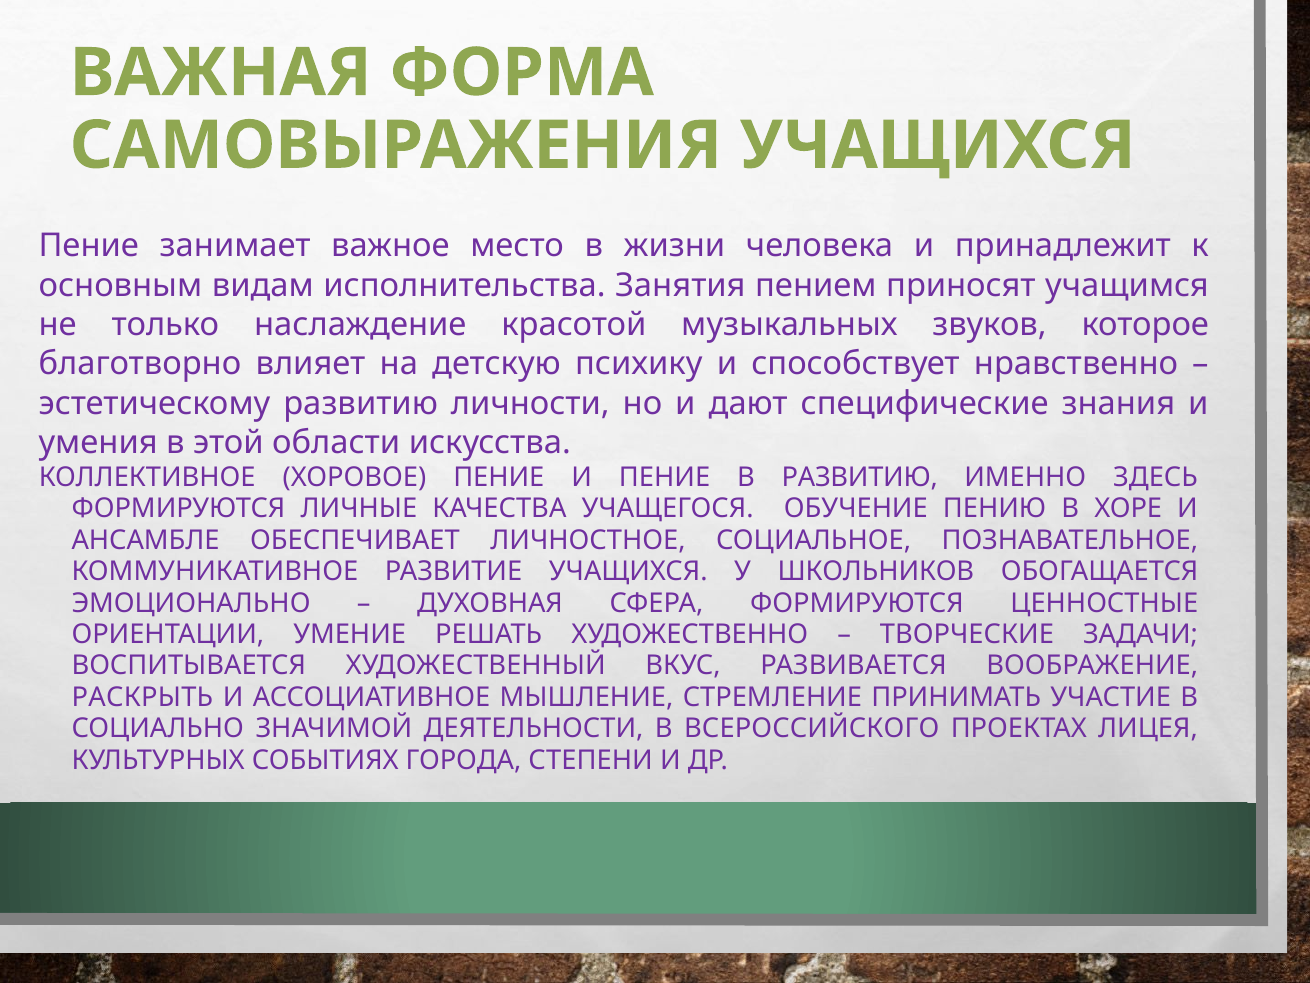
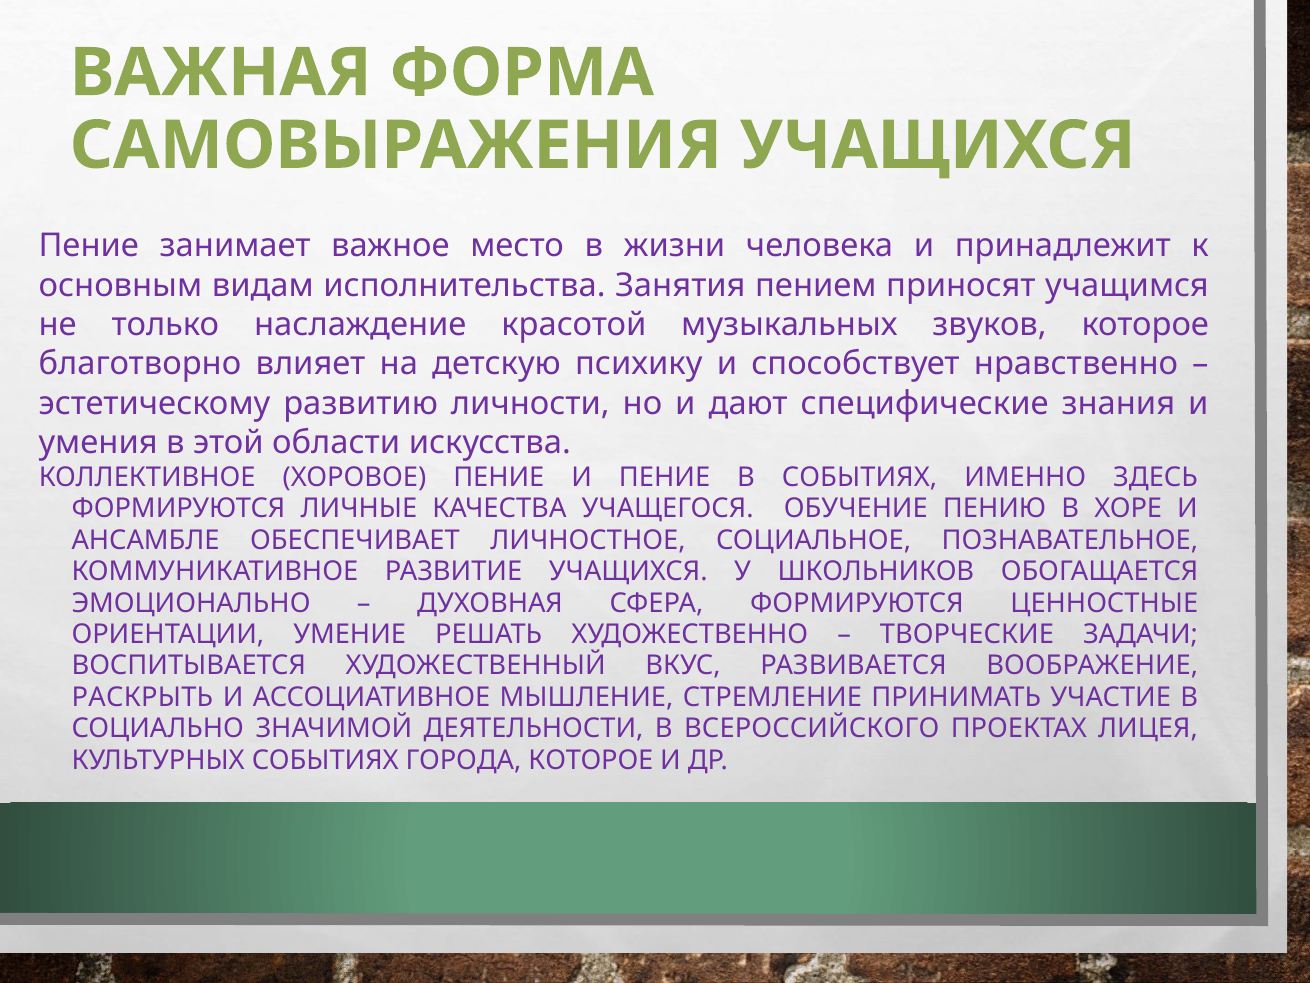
В РАЗВИТИЮ: РАЗВИТИЮ -> СОБЫТИЯХ
ГОРОДА СТЕПЕНИ: СТЕПЕНИ -> КОТОРОЕ
